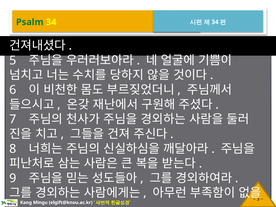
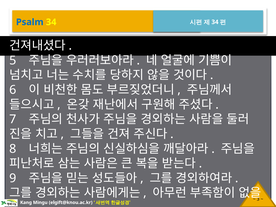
Psalm colour: green -> blue
